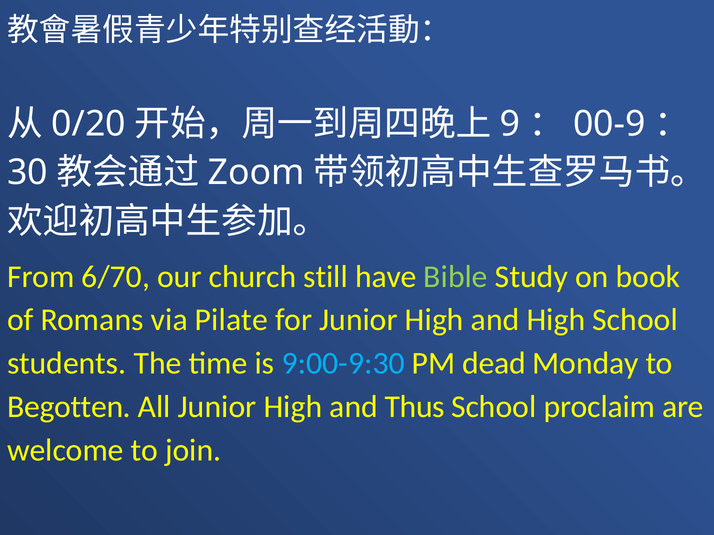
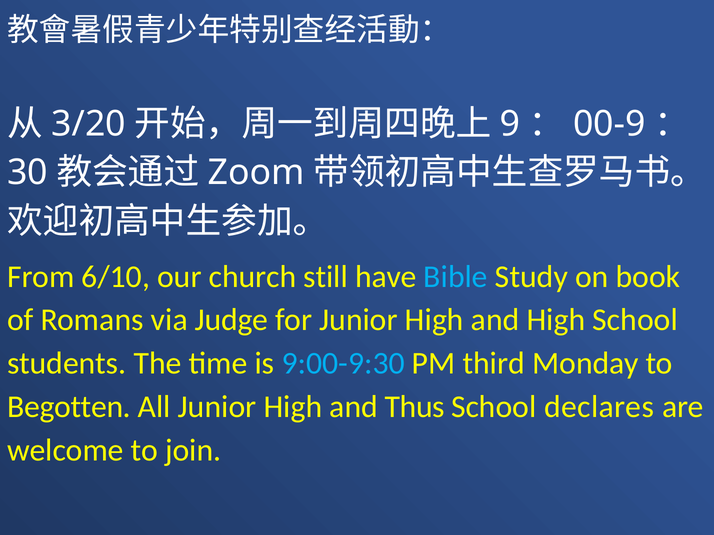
0/20: 0/20 -> 3/20
6/70: 6/70 -> 6/10
Bible colour: light green -> light blue
Pilate: Pilate -> Judge
dead: dead -> third
proclaim: proclaim -> declares
